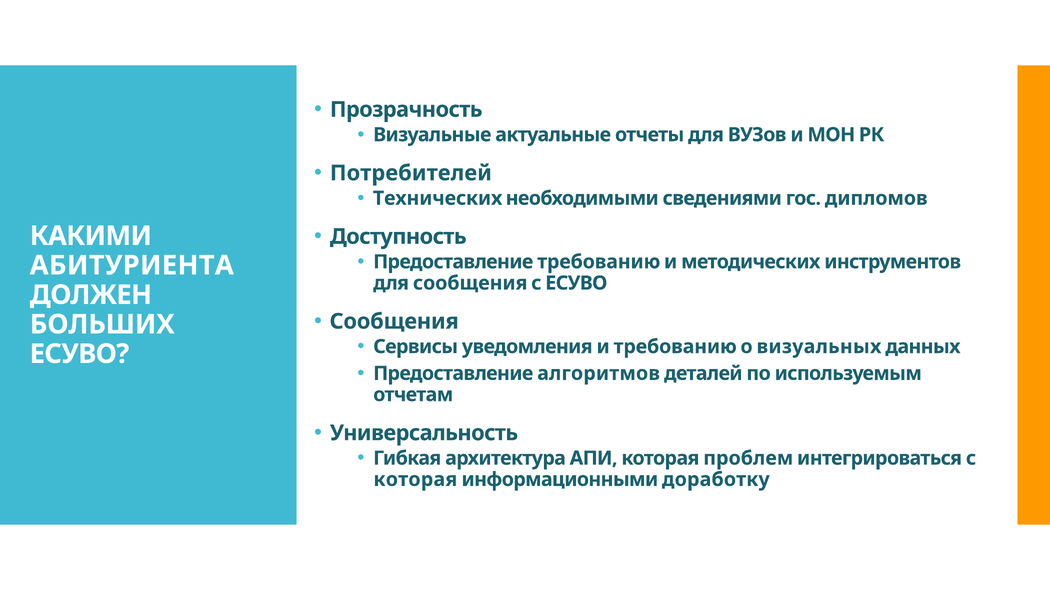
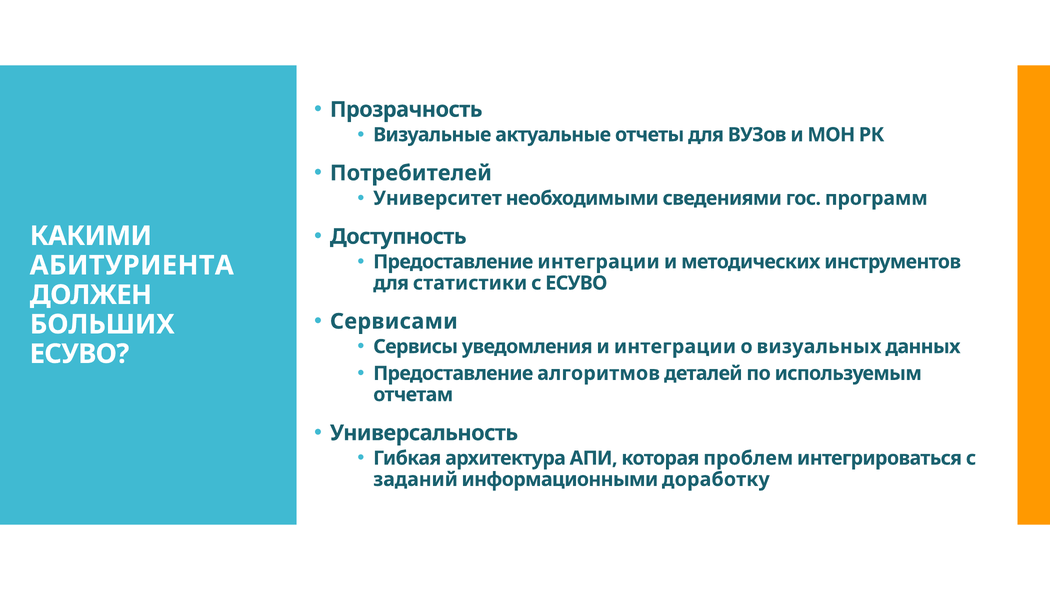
Технических: Технических -> Университет
дипломов: дипломов -> программ
Предоставление требованию: требованию -> интеграции
для сообщения: сообщения -> статистики
Сообщения at (394, 321): Сообщения -> Сервисами
и требованию: требованию -> интеграции
которая at (415, 479): которая -> заданий
